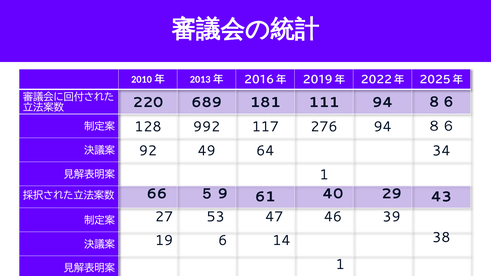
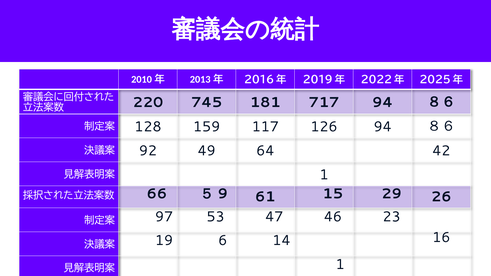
689: 689 -> 745
111: 111 -> 717
992: 992 -> 159
276: 276 -> 126
34: 34 -> 42
40: 40 -> 15
43: 43 -> 26
27: 27 -> 97
39: 39 -> 23
38: 38 -> 16
